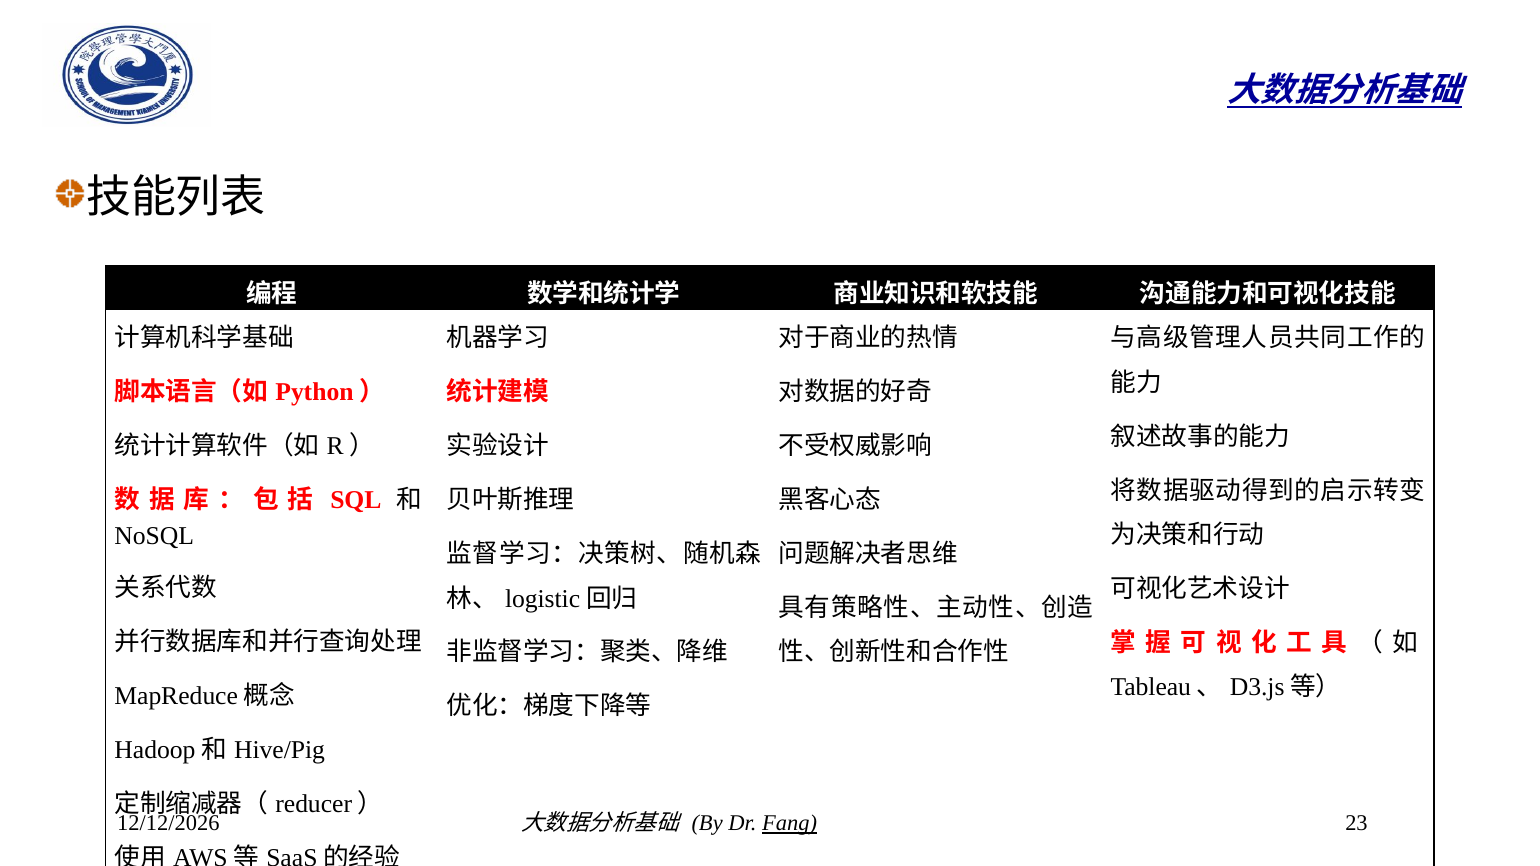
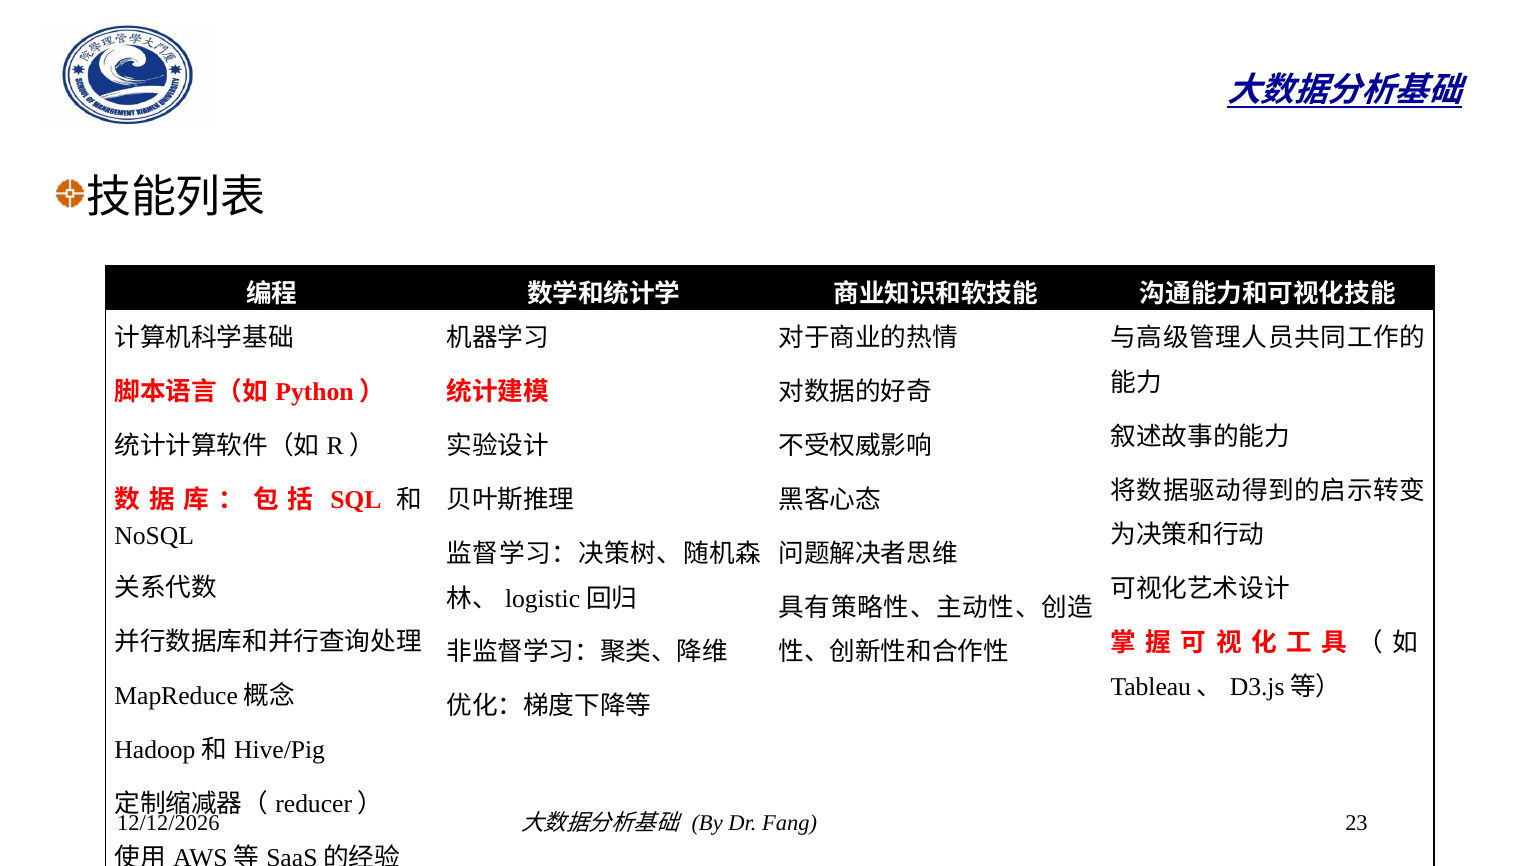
Fang underline: present -> none
